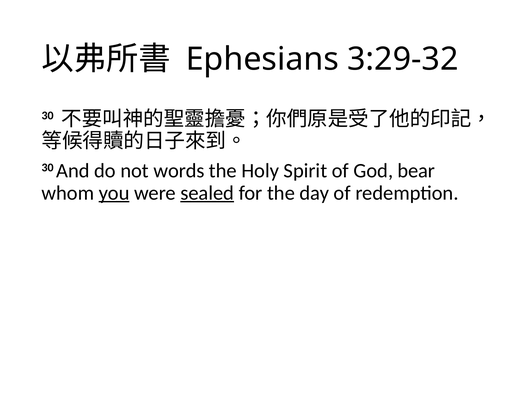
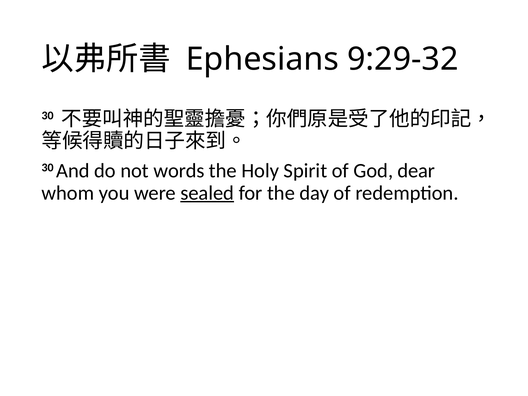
3:29-32: 3:29-32 -> 9:29-32
bear: bear -> dear
you underline: present -> none
